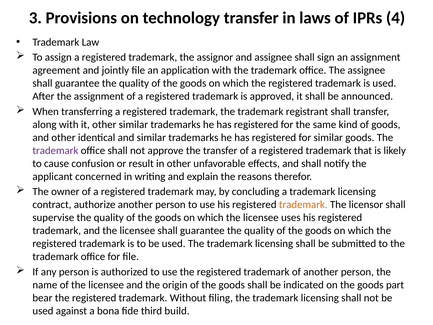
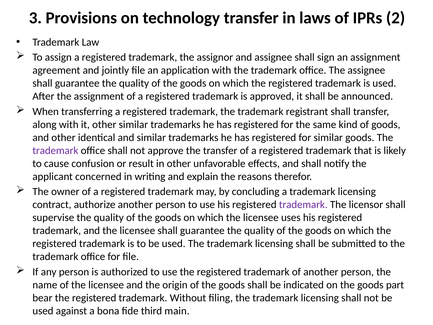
4: 4 -> 2
trademark at (303, 205) colour: orange -> purple
build: build -> main
